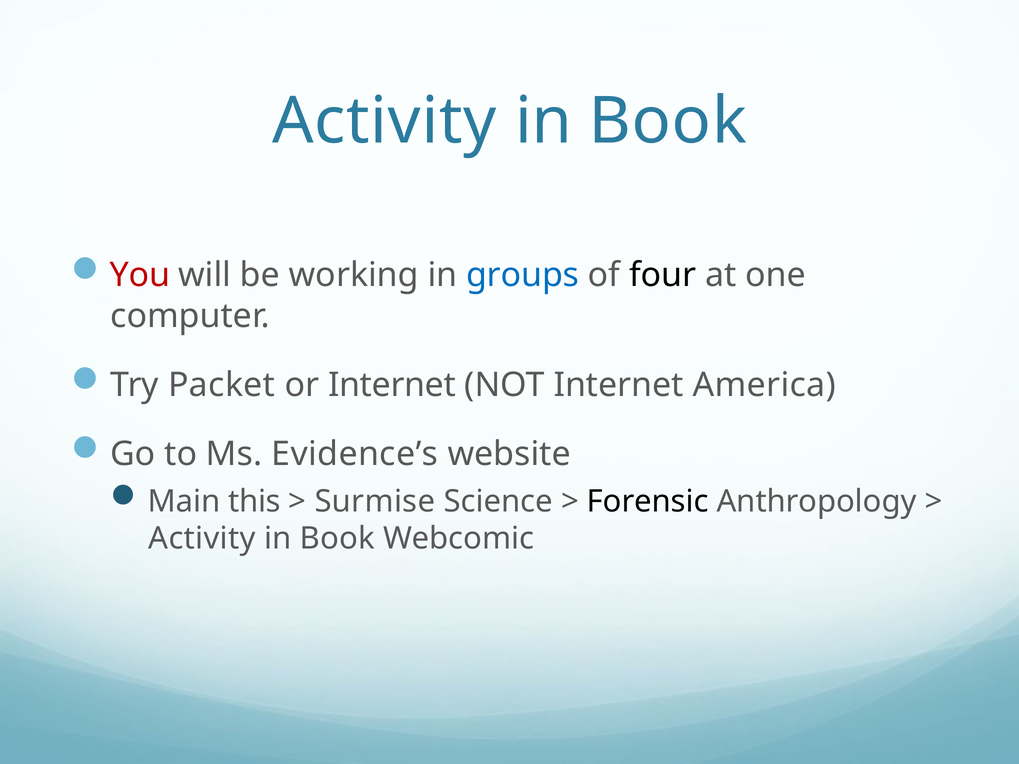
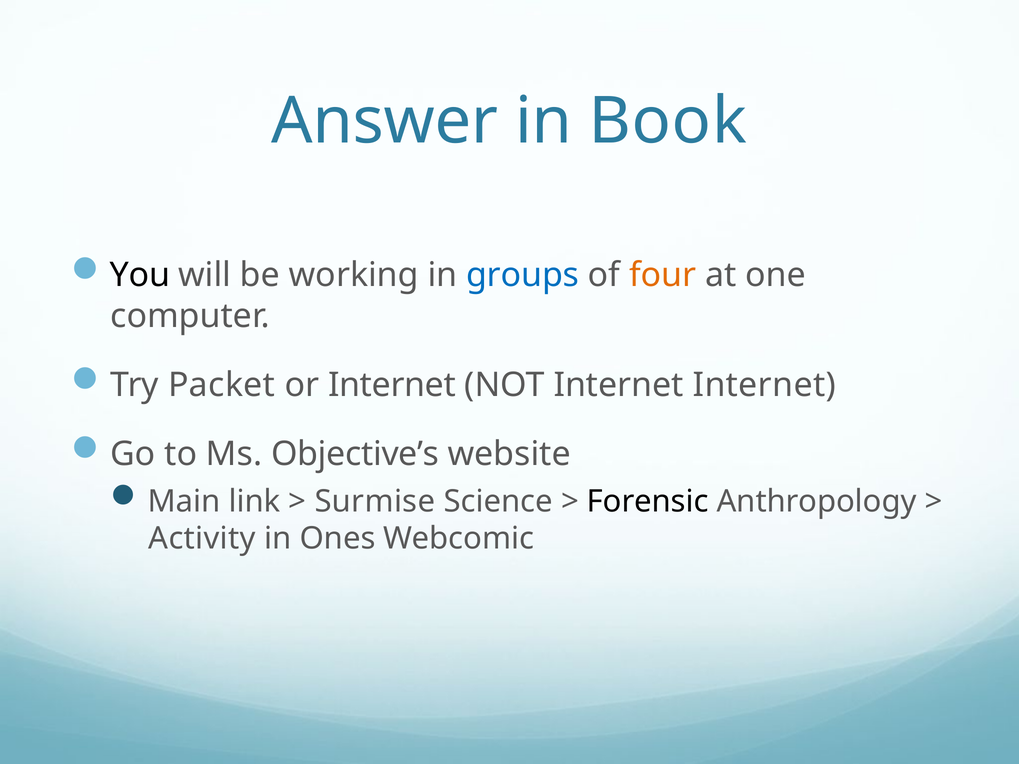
Activity at (384, 121): Activity -> Answer
You colour: red -> black
four colour: black -> orange
Internet America: America -> Internet
Evidence’s: Evidence’s -> Objective’s
this: this -> link
Book at (337, 539): Book -> Ones
